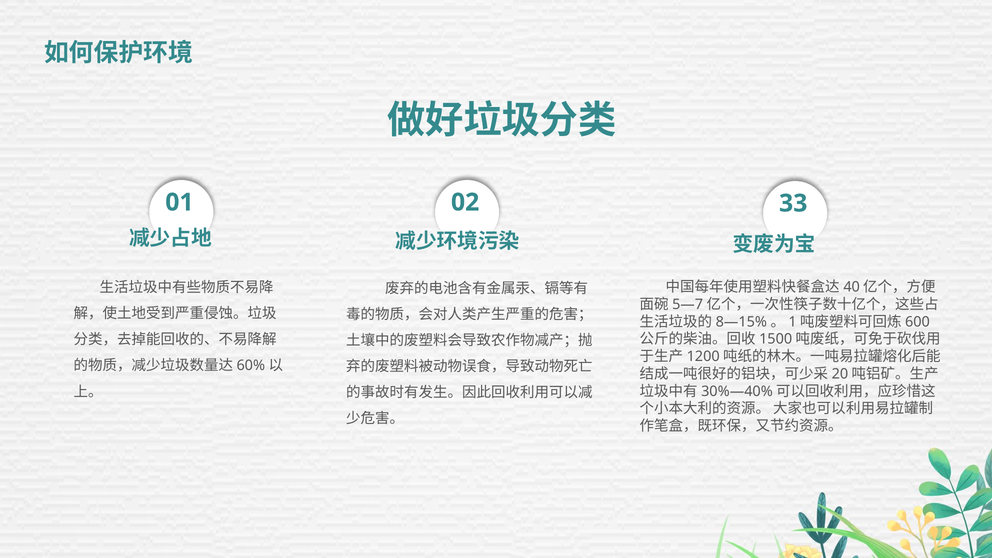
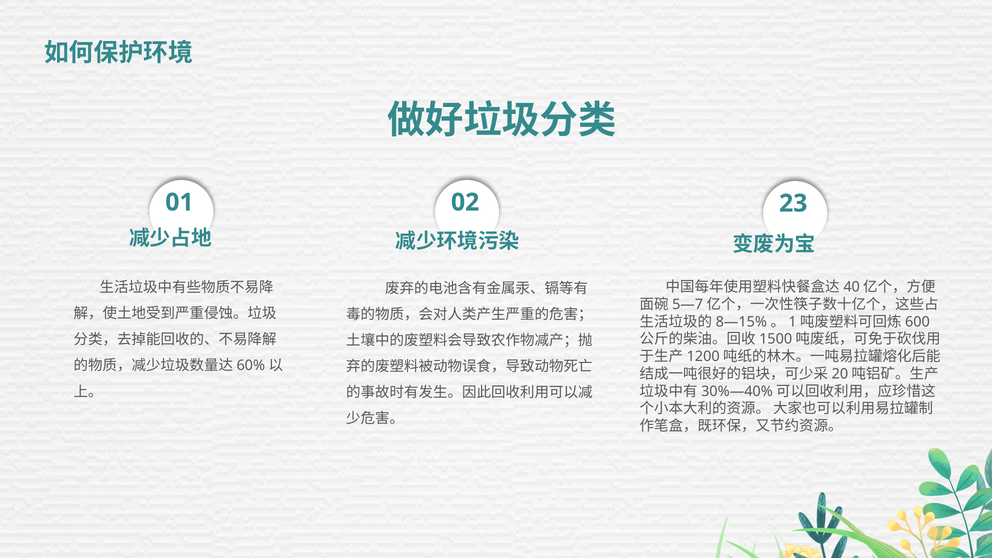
33: 33 -> 23
